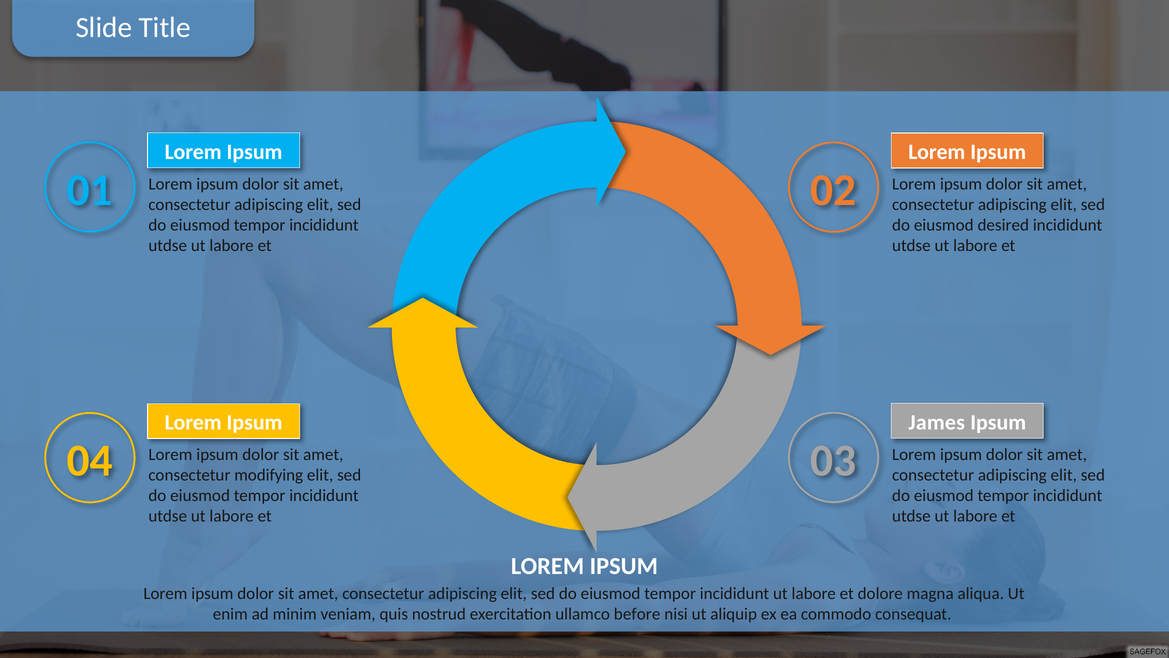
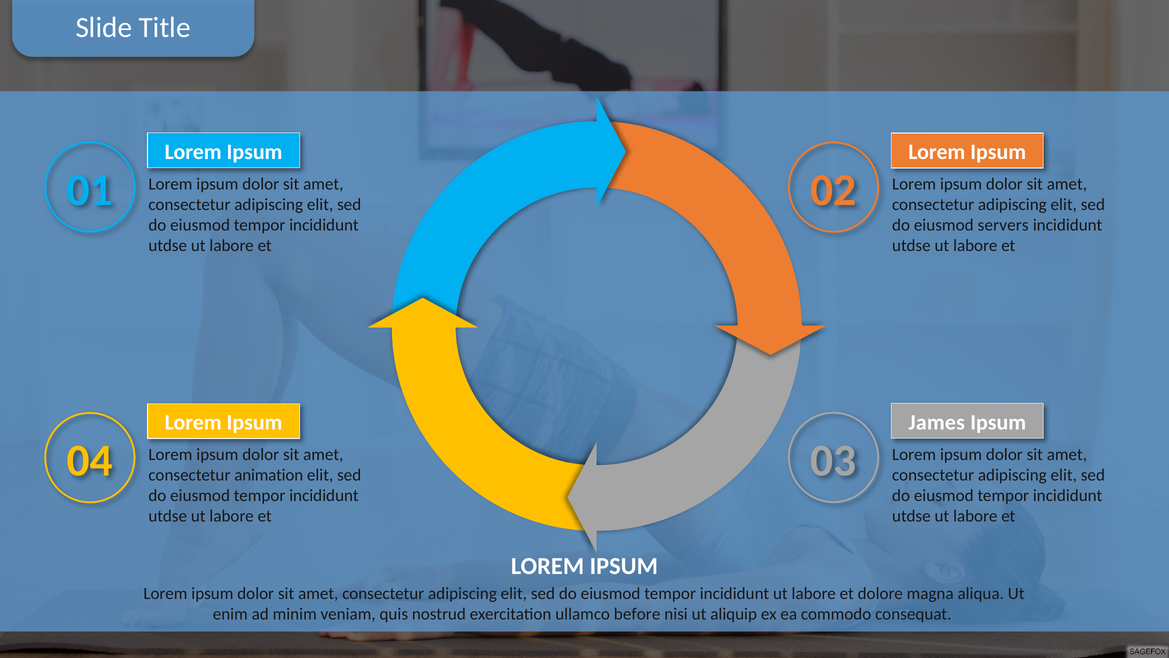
desired: desired -> servers
modifying: modifying -> animation
